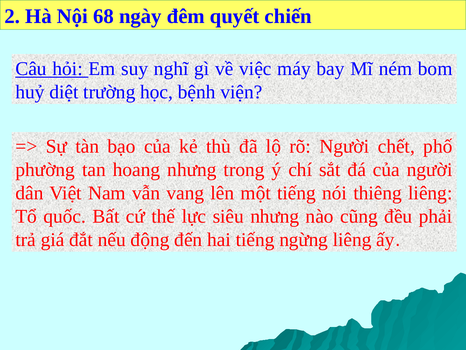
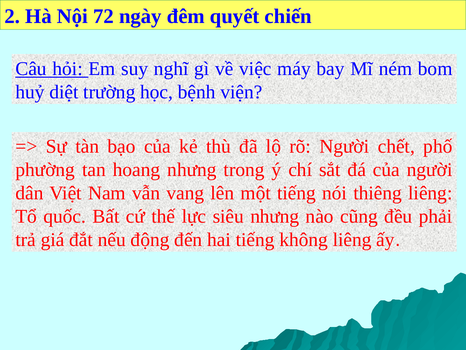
68: 68 -> 72
ngừng: ngừng -> không
